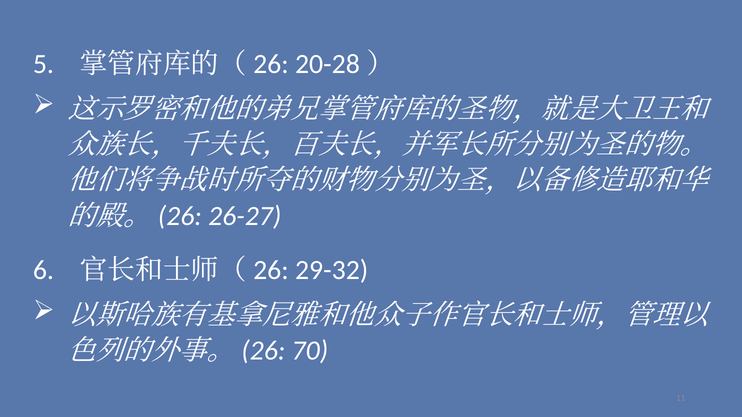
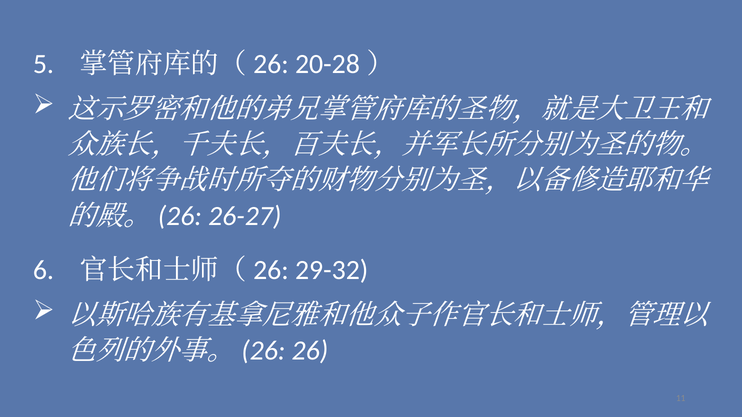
70: 70 -> 26
